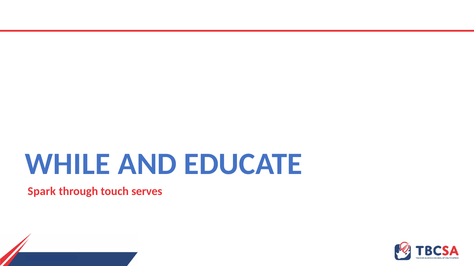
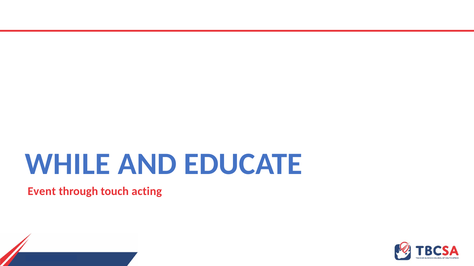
Spark: Spark -> Event
serves: serves -> acting
